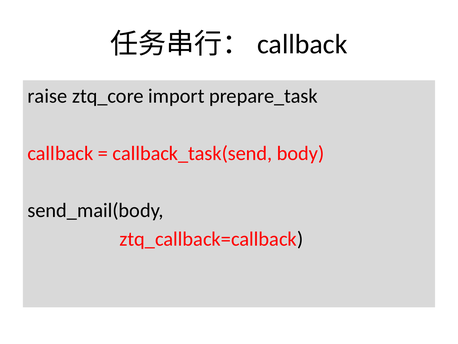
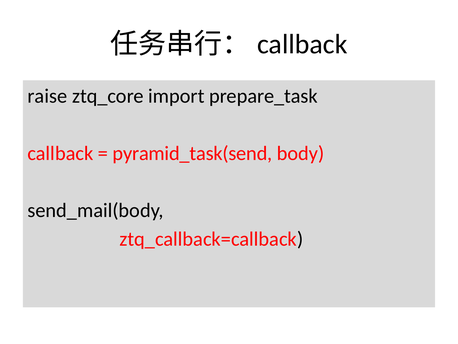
callback_task(send: callback_task(send -> pyramid_task(send
